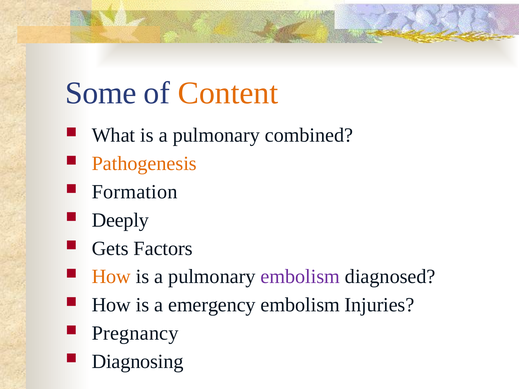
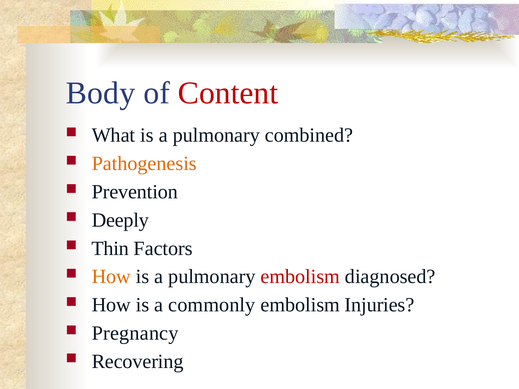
Some: Some -> Body
Content colour: orange -> red
Formation: Formation -> Prevention
Gets: Gets -> Thin
embolism at (300, 277) colour: purple -> red
emergency: emergency -> commonly
Diagnosing: Diagnosing -> Recovering
